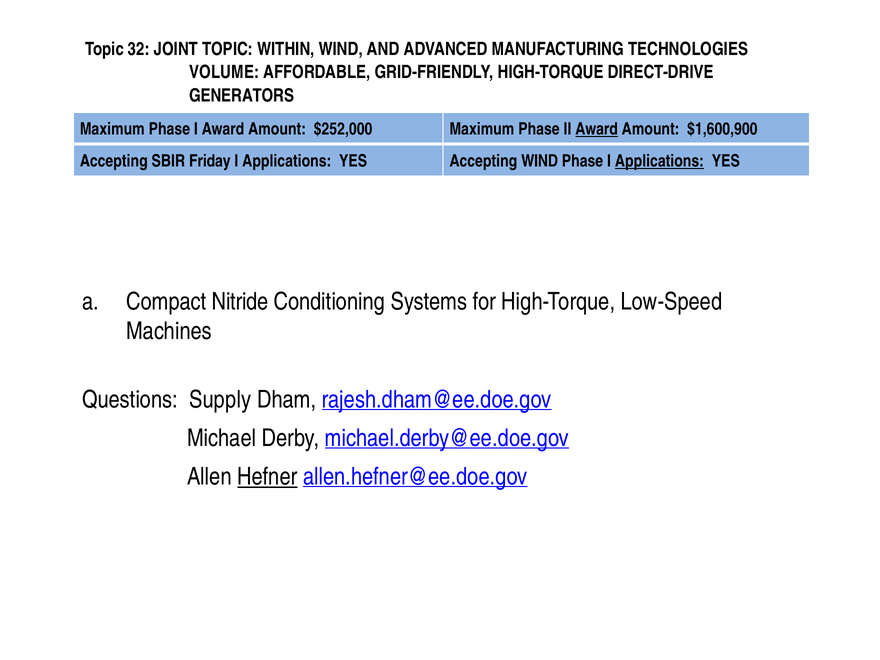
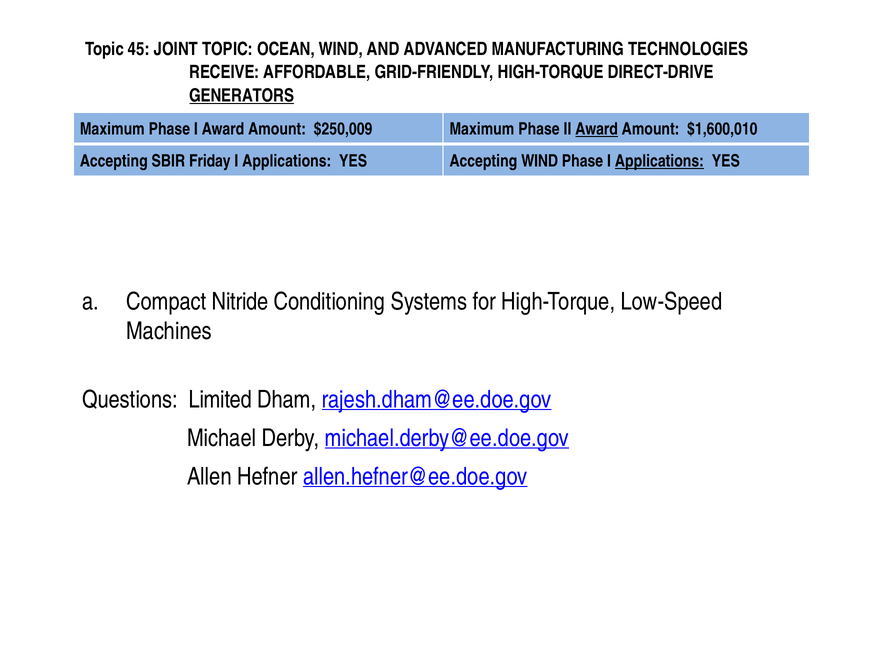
32: 32 -> 45
WITHIN: WITHIN -> OCEAN
VOLUME: VOLUME -> RECEIVE
GENERATORS underline: none -> present
$252,000: $252,000 -> $250,009
$1,600,900: $1,600,900 -> $1,600,010
Supply: Supply -> Limited
Hefner underline: present -> none
